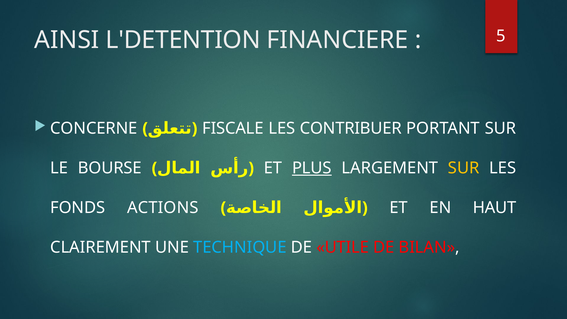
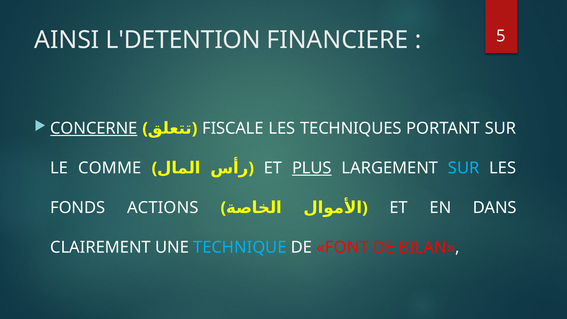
CONCERNE underline: none -> present
CONTRIBUER: CONTRIBUER -> TECHNIQUES
BOURSE: BOURSE -> COMME
SUR at (464, 168) colour: yellow -> light blue
HAUT: HAUT -> DANS
UTILE: UTILE -> FONT
